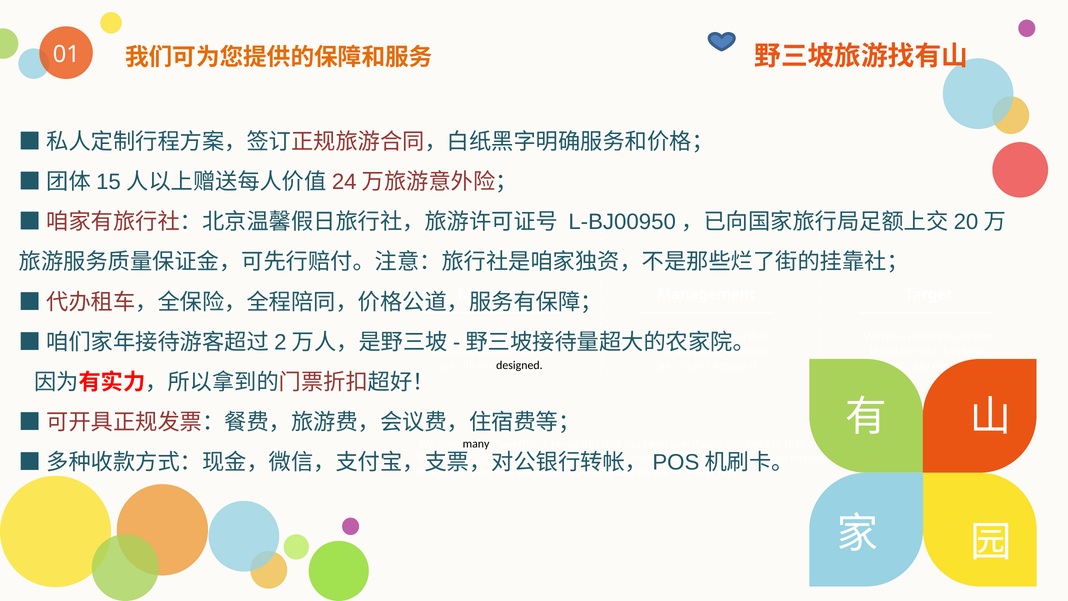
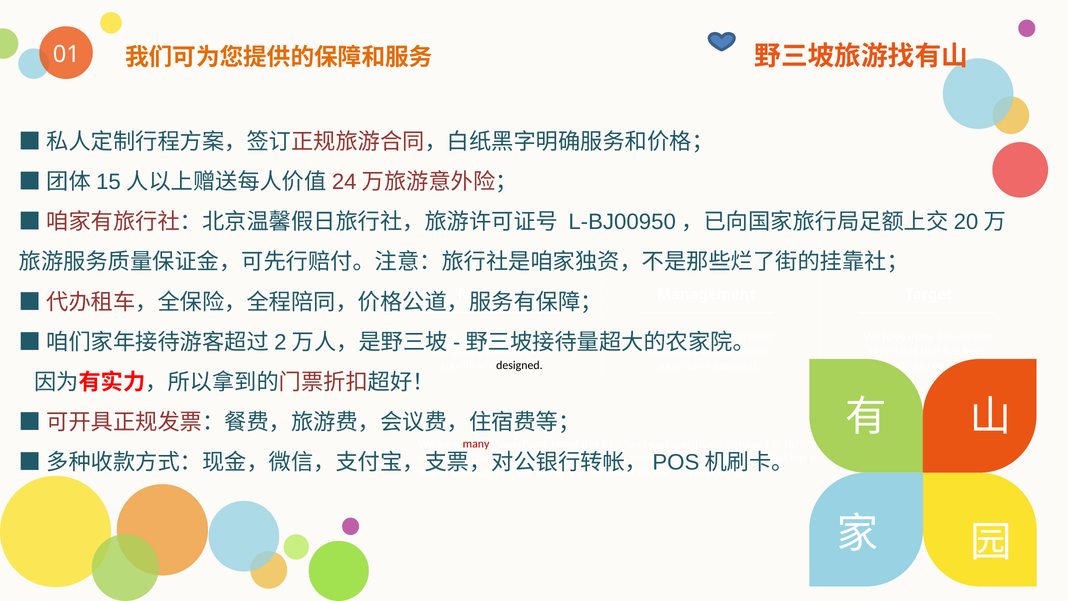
many at (476, 444) colour: black -> red
